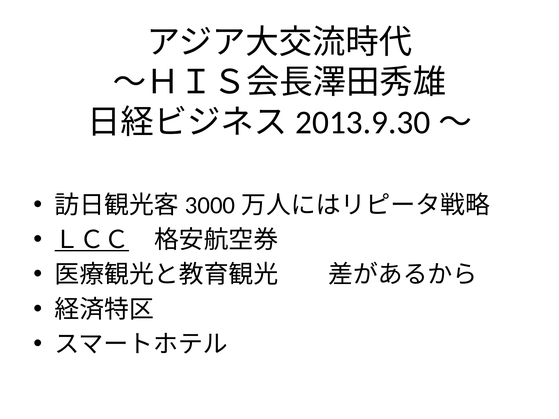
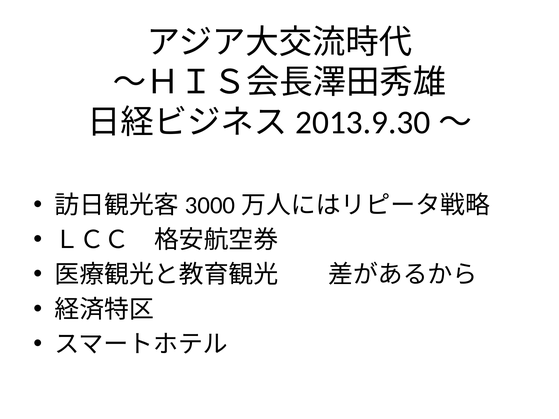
ＬＣＣ underline: present -> none
